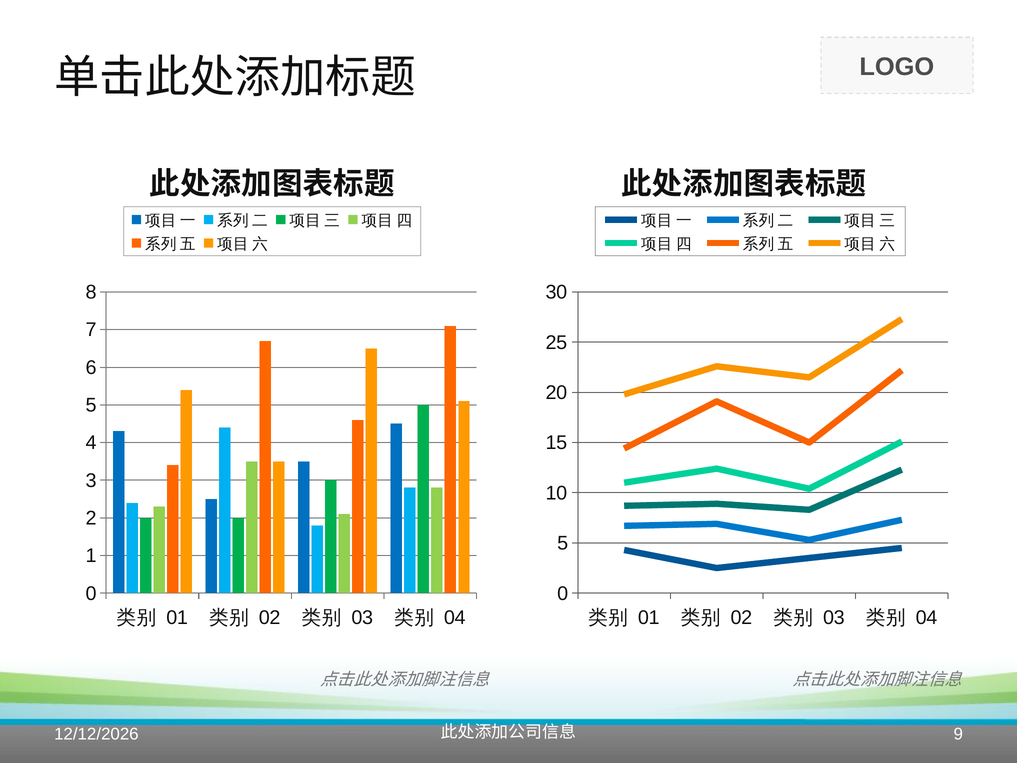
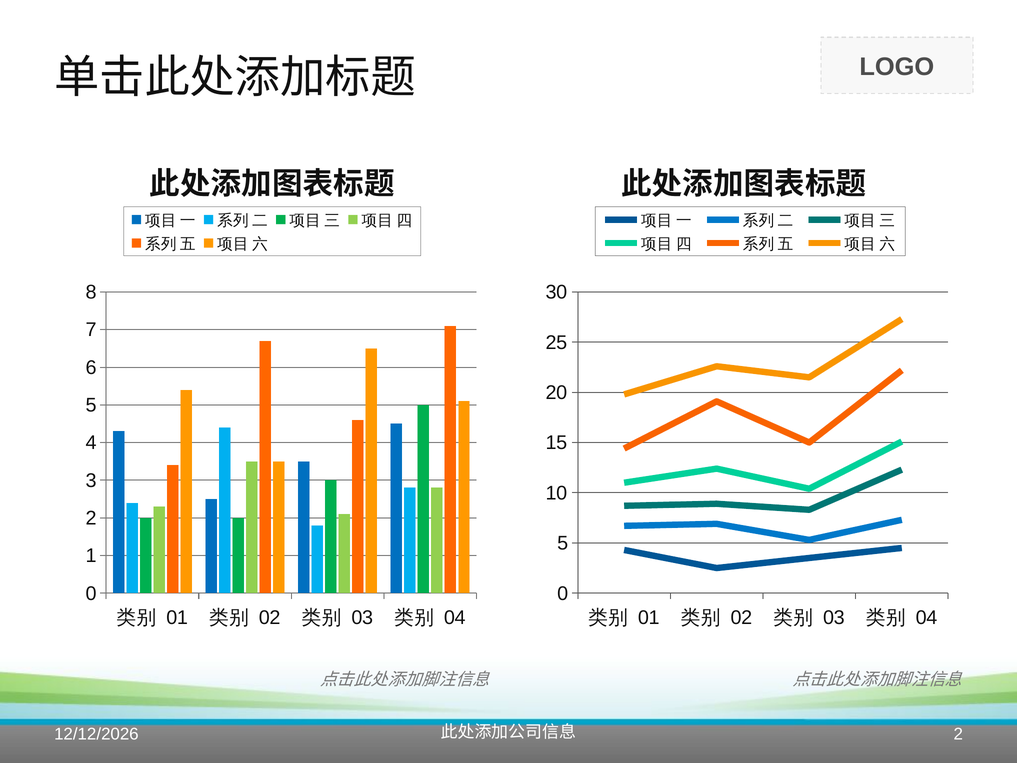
9 at (958, 734): 9 -> 2
